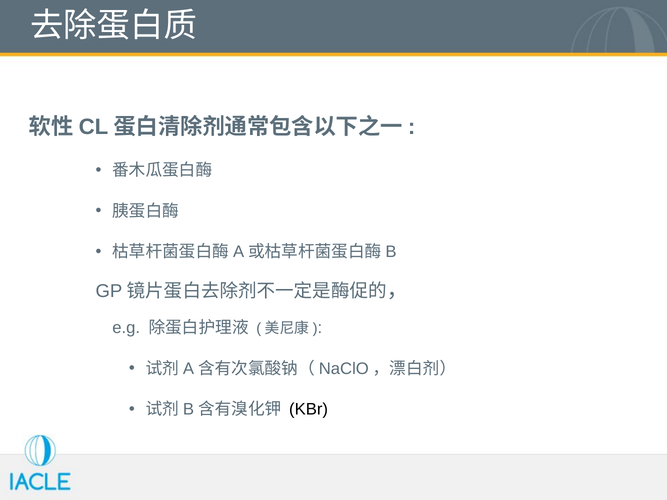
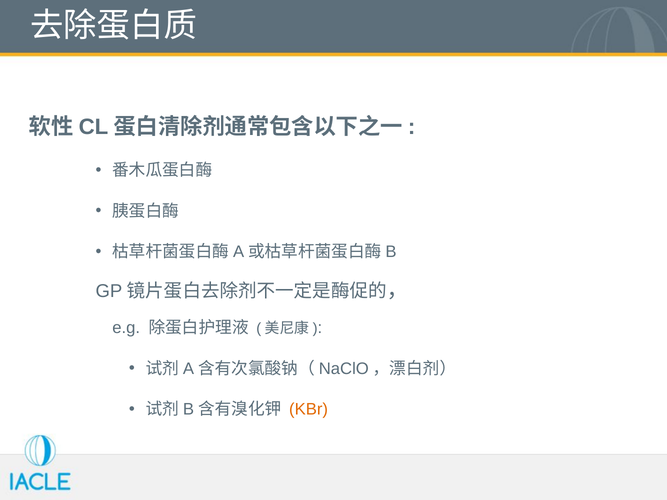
KBr colour: black -> orange
